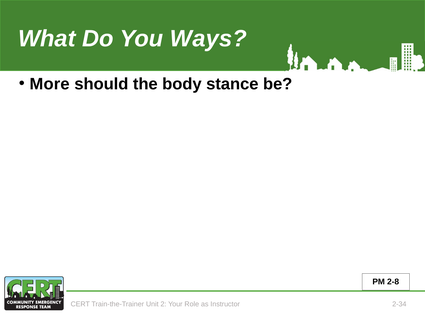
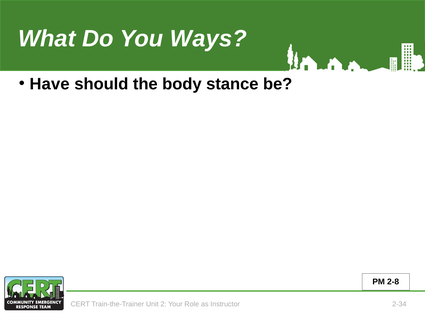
More: More -> Have
